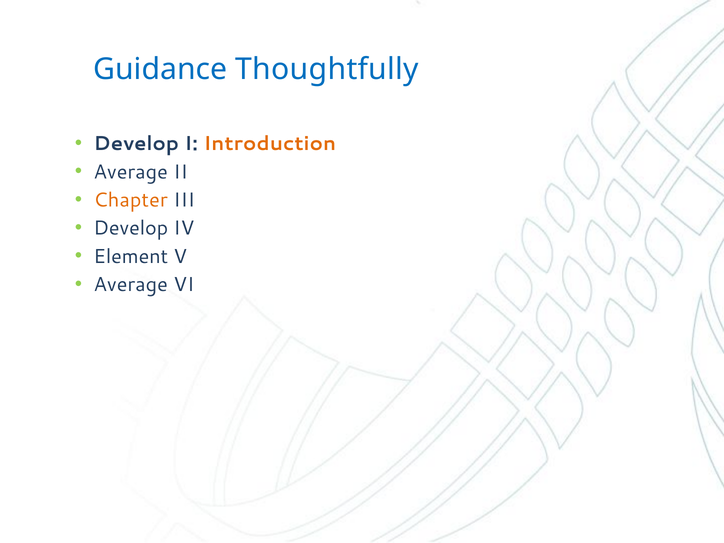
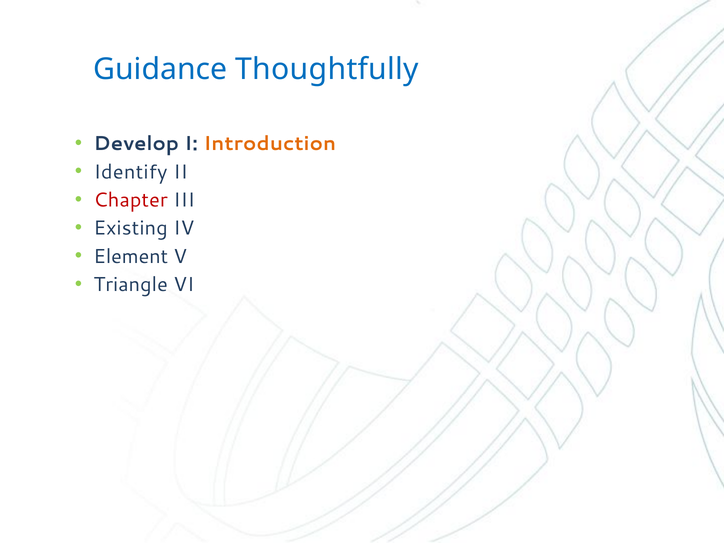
Average at (131, 172): Average -> Identify
Chapter colour: orange -> red
Develop at (131, 228): Develop -> Existing
Average at (131, 285): Average -> Triangle
